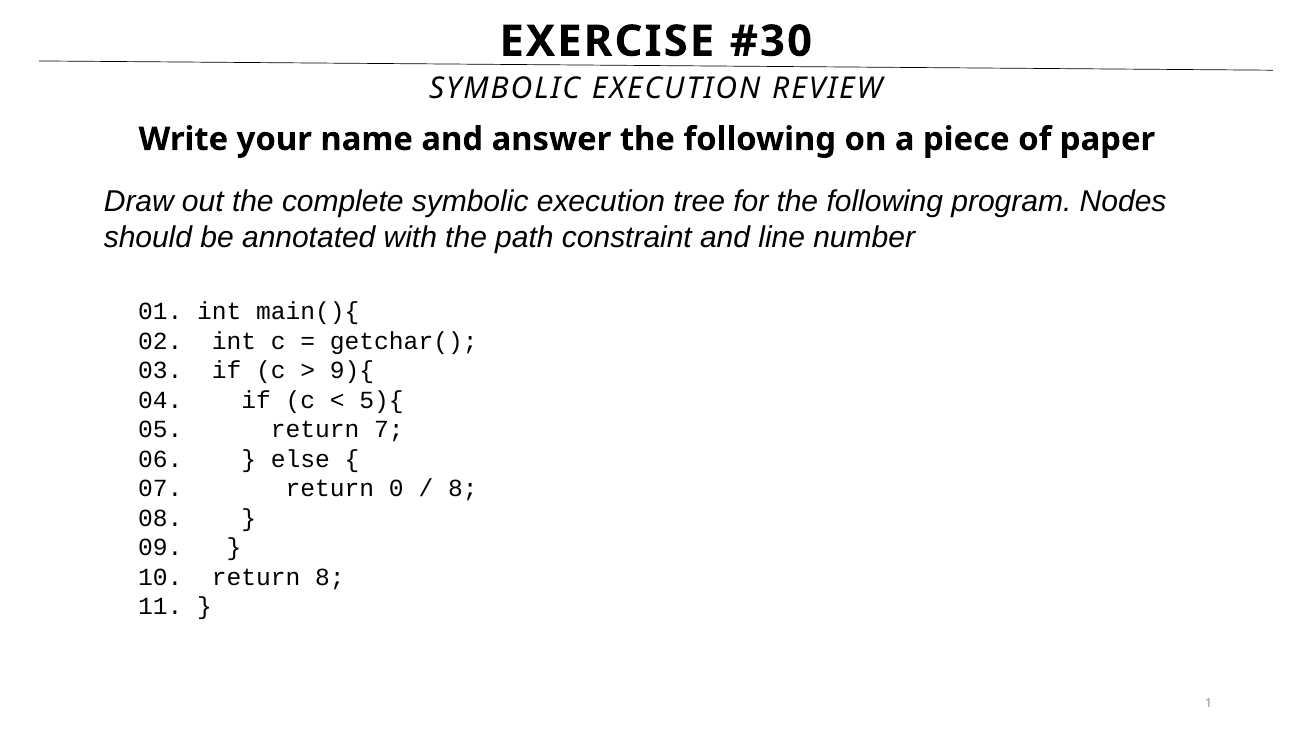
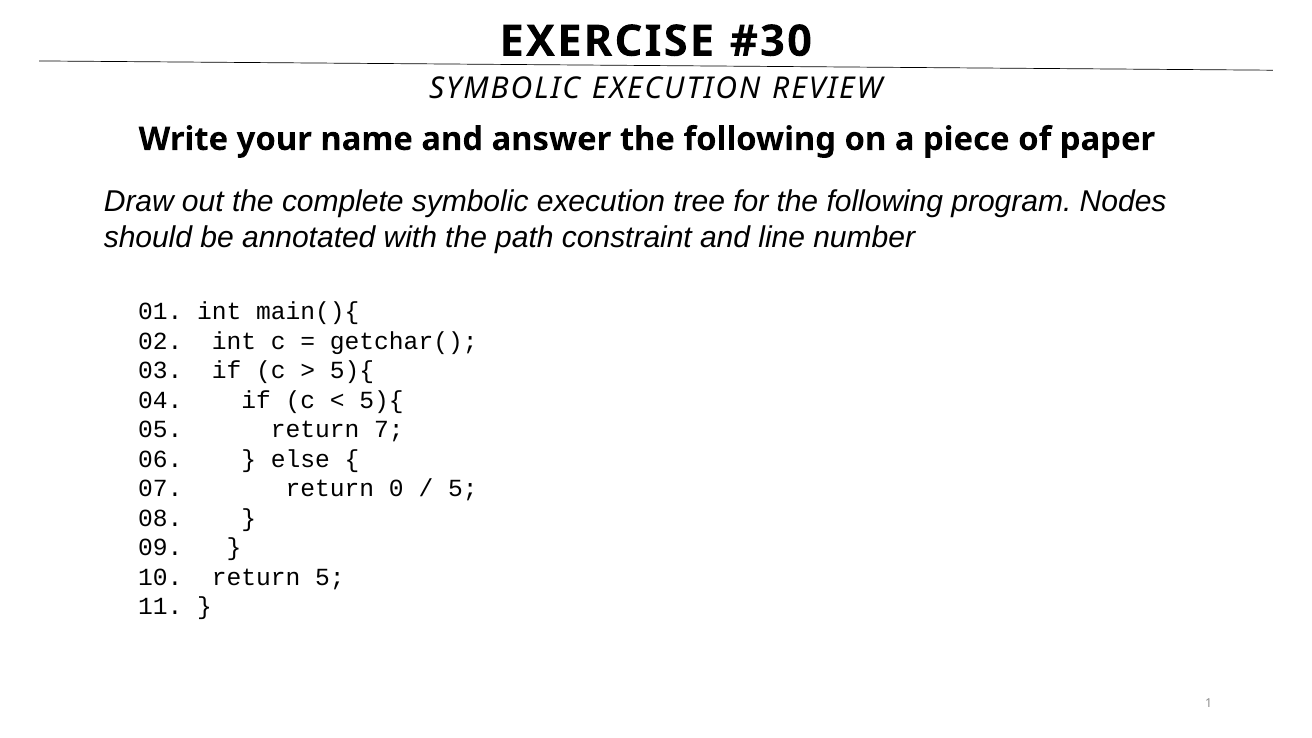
9){ at (352, 371): 9){ -> 5){
8 at (463, 489): 8 -> 5
return 8: 8 -> 5
